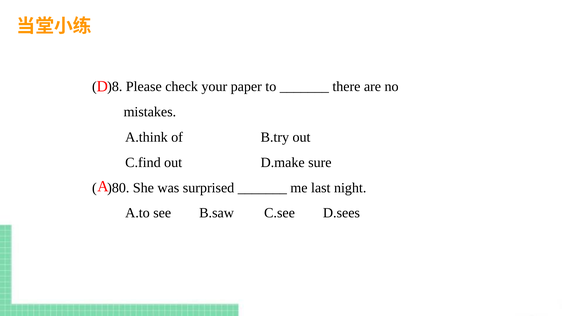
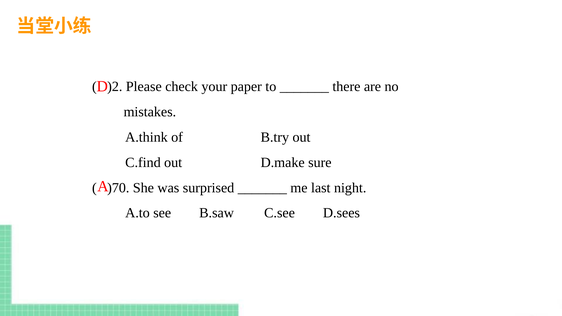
)8: )8 -> )2
)80: )80 -> )70
